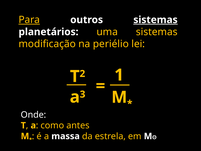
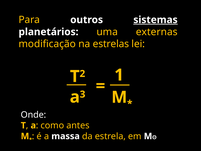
Para underline: present -> none
uma sistemas: sistemas -> externas
periélio: periélio -> estrelas
